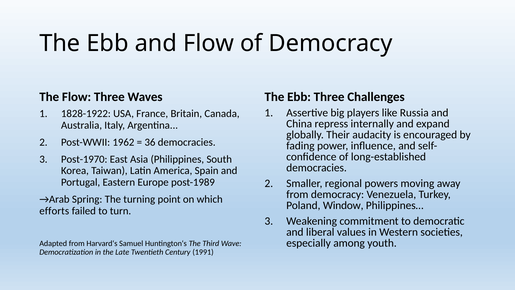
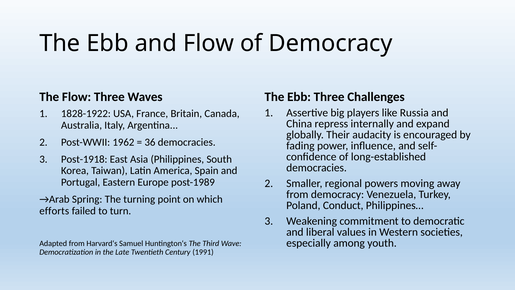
Post-1970: Post-1970 -> Post-1918
Window: Window -> Conduct
